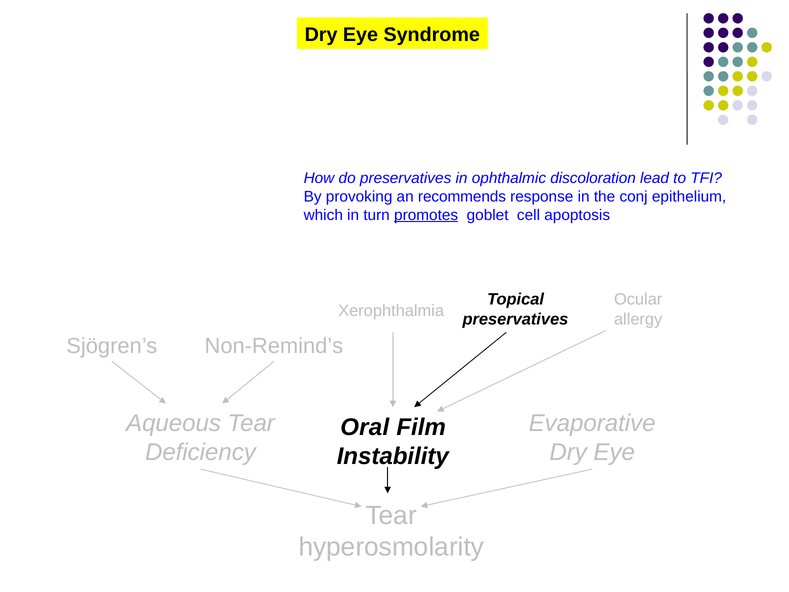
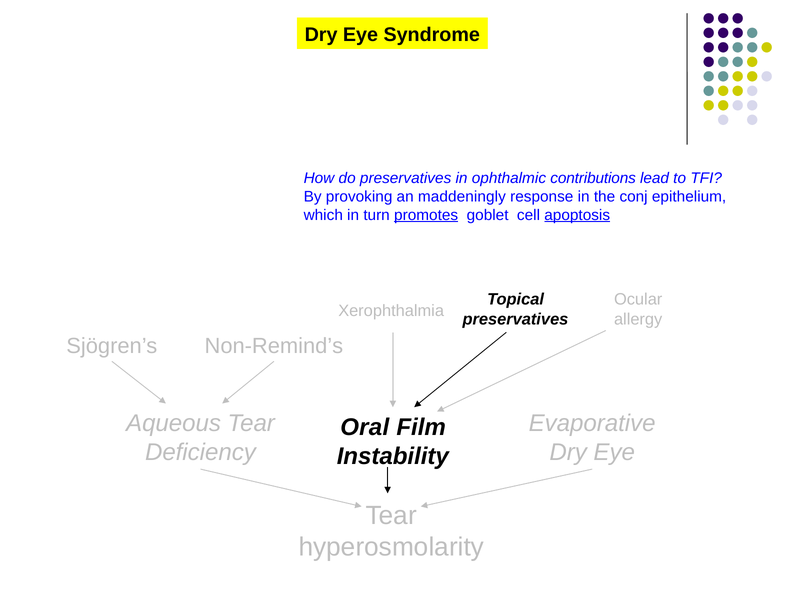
discoloration: discoloration -> contributions
recommends: recommends -> maddeningly
apoptosis underline: none -> present
